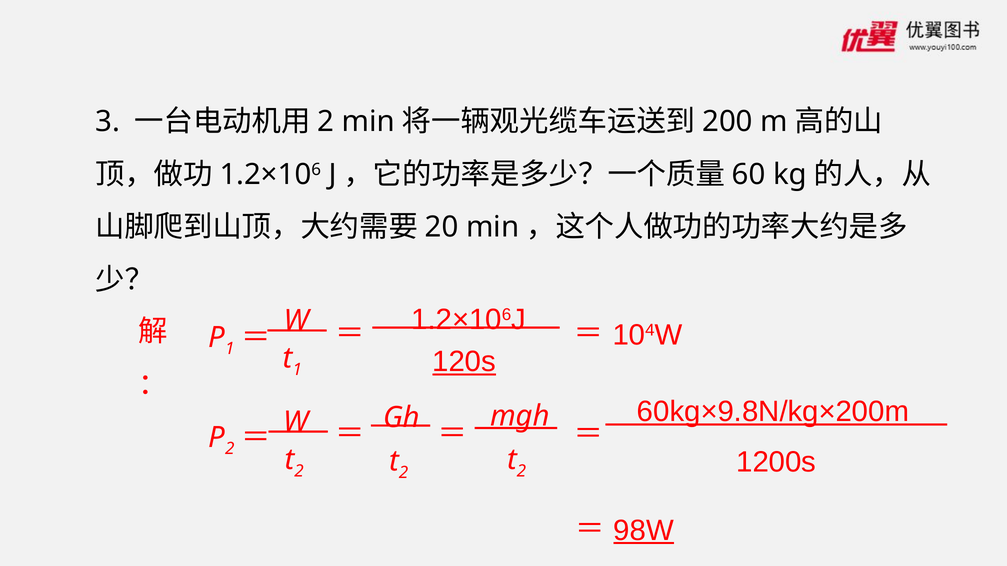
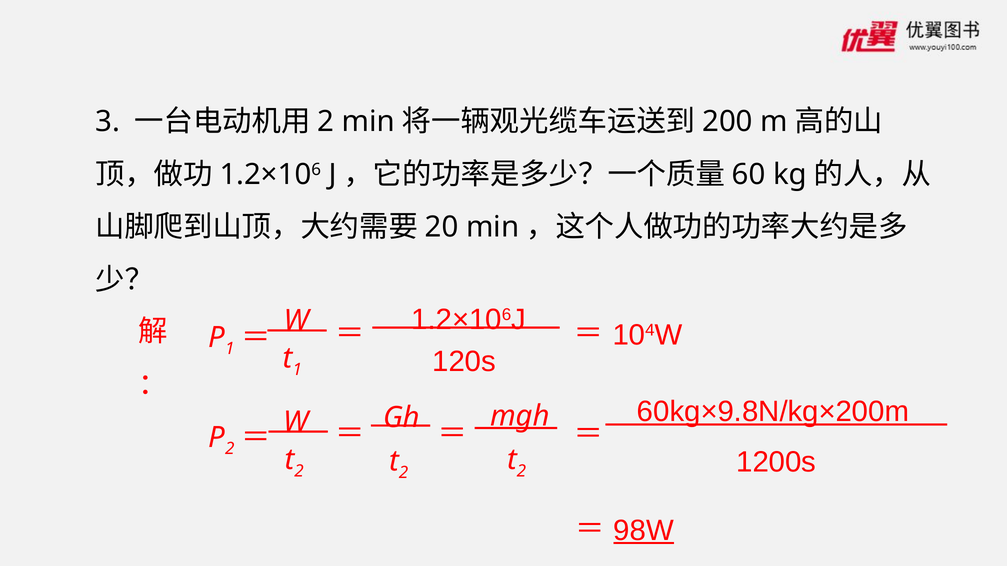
120s underline: present -> none
